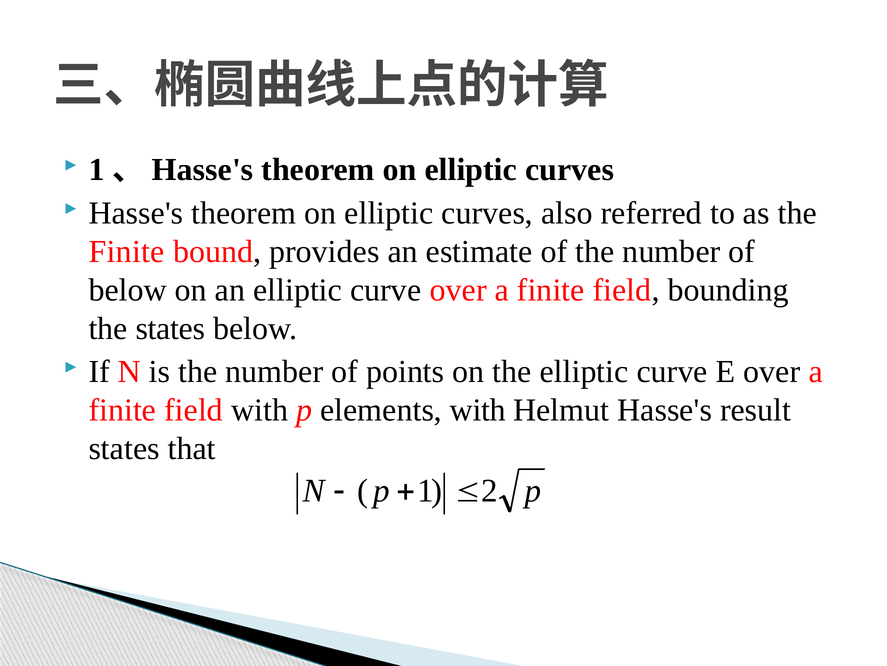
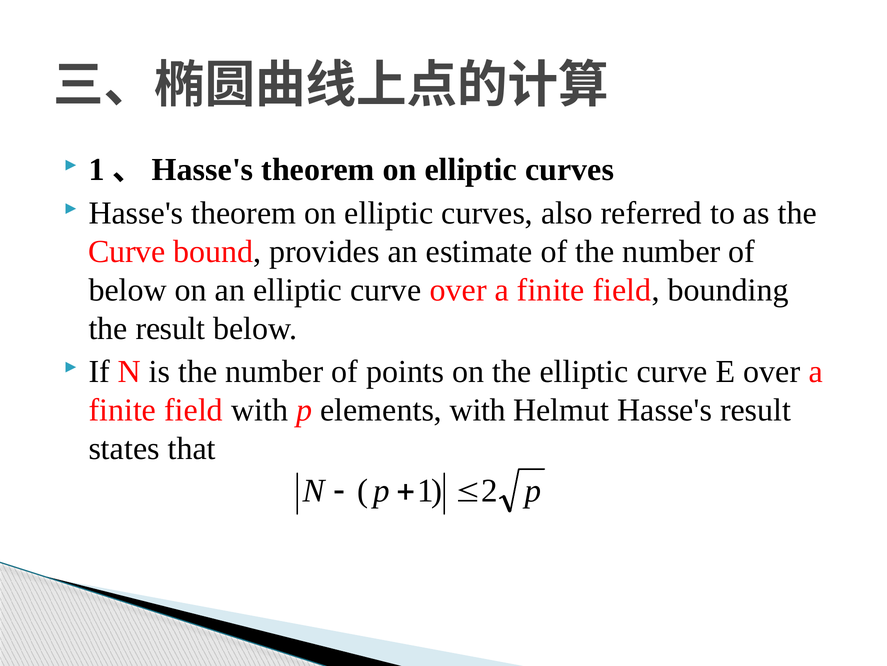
Finite at (127, 251): Finite -> Curve
the states: states -> result
